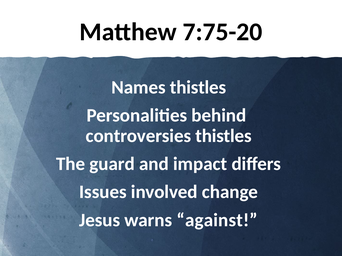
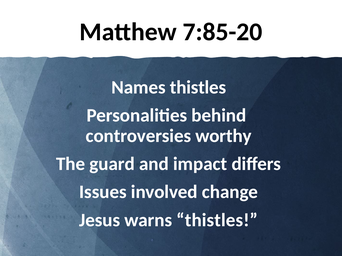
7:75-20: 7:75-20 -> 7:85-20
controversies thistles: thistles -> worthy
warns against: against -> thistles
